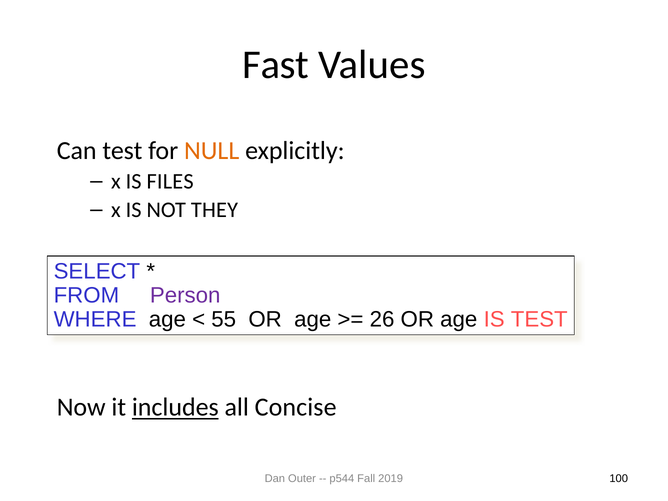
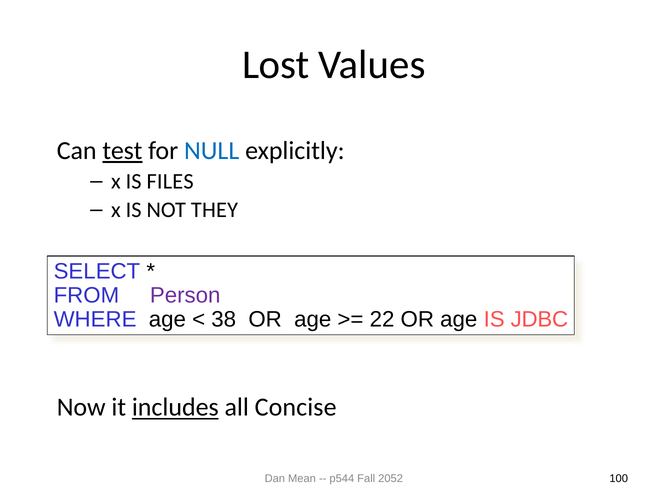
Fast: Fast -> Lost
test at (122, 151) underline: none -> present
NULL colour: orange -> blue
55: 55 -> 38
26: 26 -> 22
IS TEST: TEST -> JDBC
Outer: Outer -> Mean
2019: 2019 -> 2052
